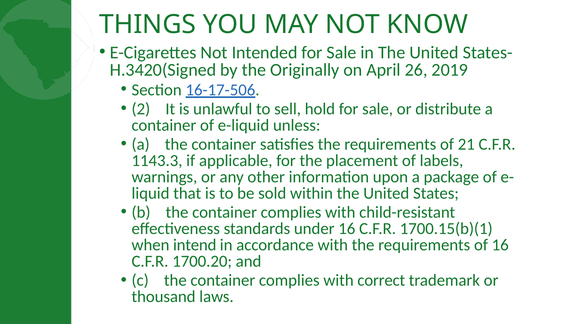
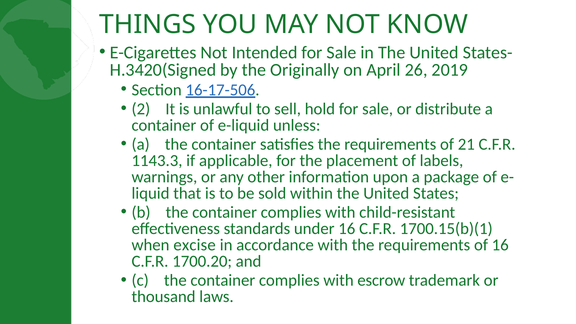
intend: intend -> excise
correct: correct -> escrow
